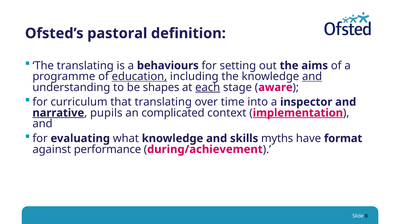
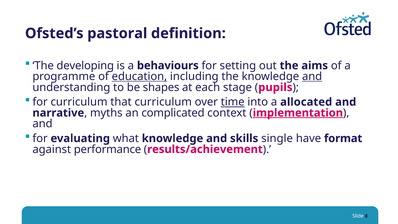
The translating: translating -> developing
each underline: present -> none
aware: aware -> pupils
that translating: translating -> curriculum
time underline: none -> present
inspector: inspector -> allocated
narrative underline: present -> none
pupils: pupils -> myths
myths: myths -> single
during/achievement: during/achievement -> results/achievement
